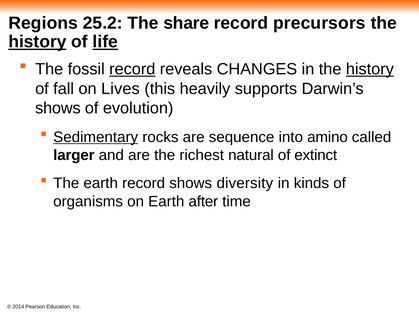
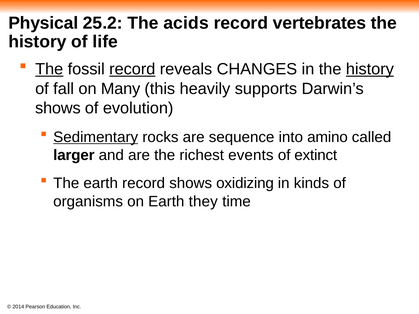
Regions: Regions -> Physical
share: share -> acids
precursors: precursors -> vertebrates
history at (37, 42) underline: present -> none
life underline: present -> none
The at (49, 69) underline: none -> present
Lives: Lives -> Many
natural: natural -> events
diversity: diversity -> oxidizing
after: after -> they
